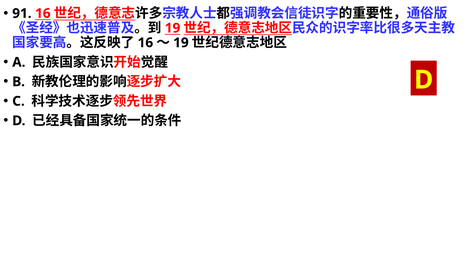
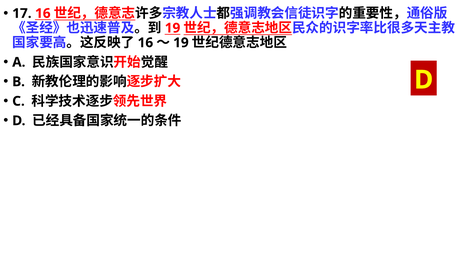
91: 91 -> 17
